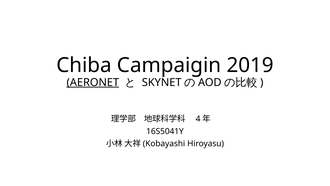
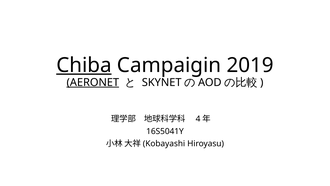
Chiba underline: none -> present
